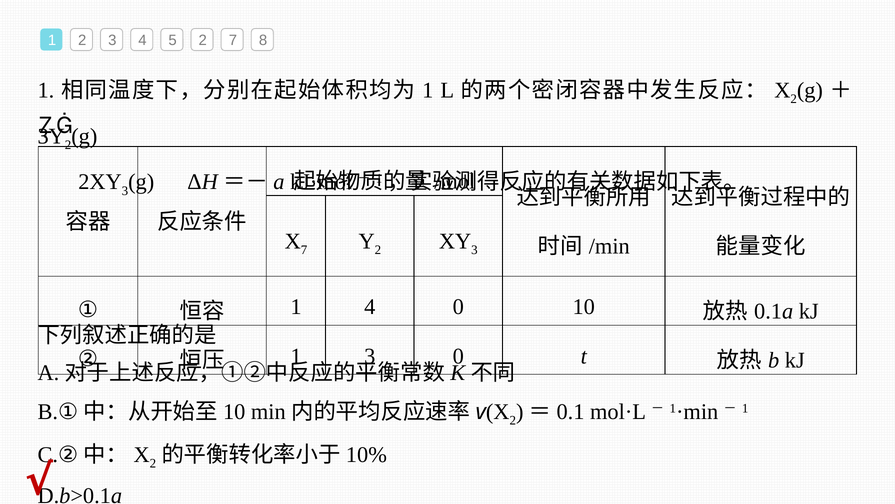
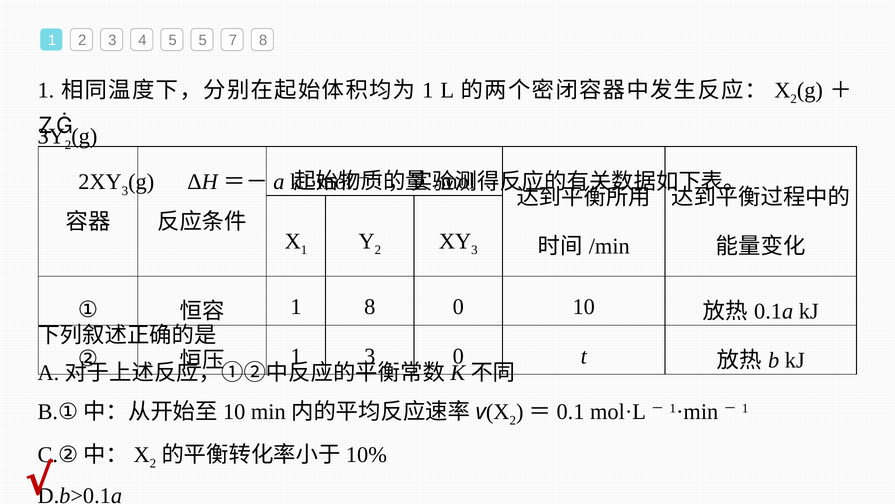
5 2: 2 -> 5
7 at (304, 250): 7 -> 1
1 4: 4 -> 8
